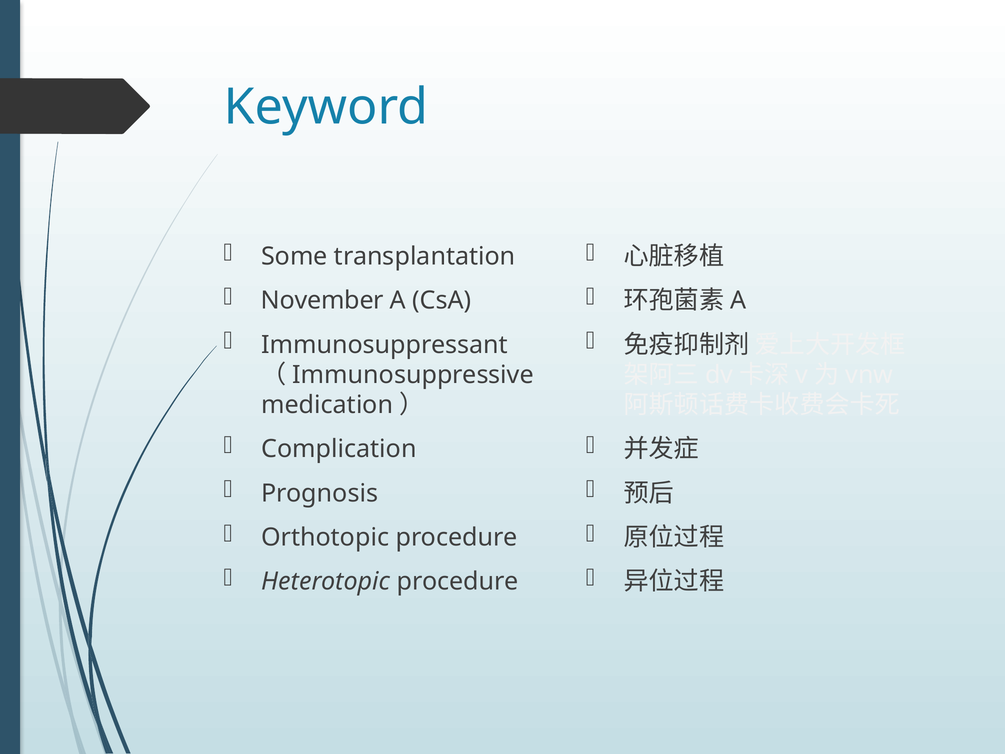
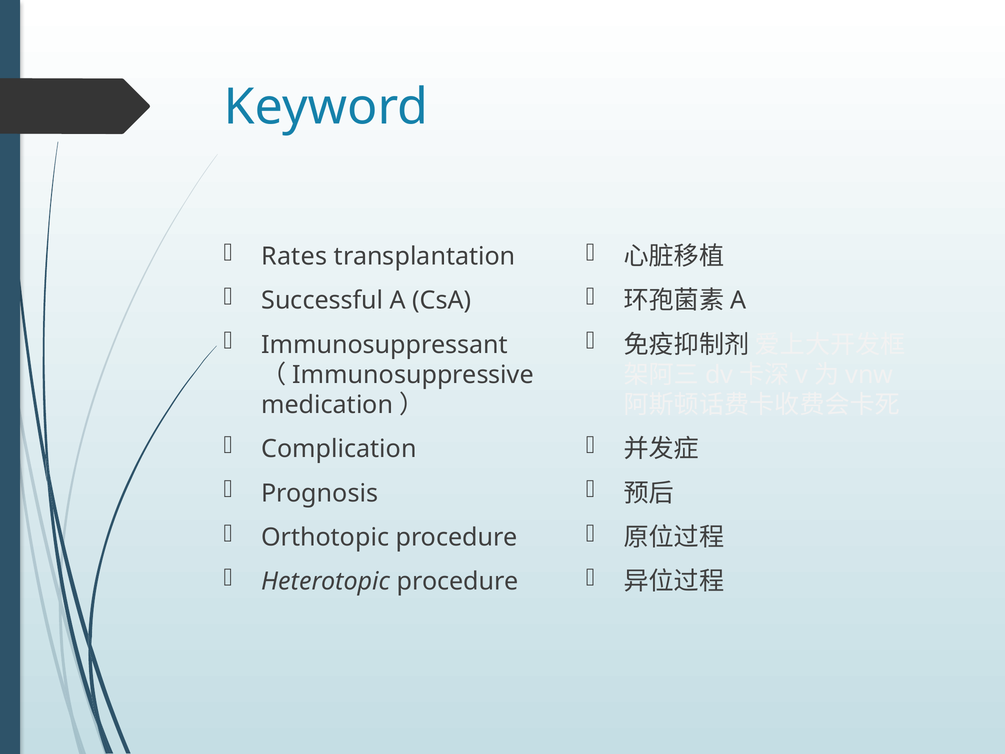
Some: Some -> Rates
November: November -> Successful
